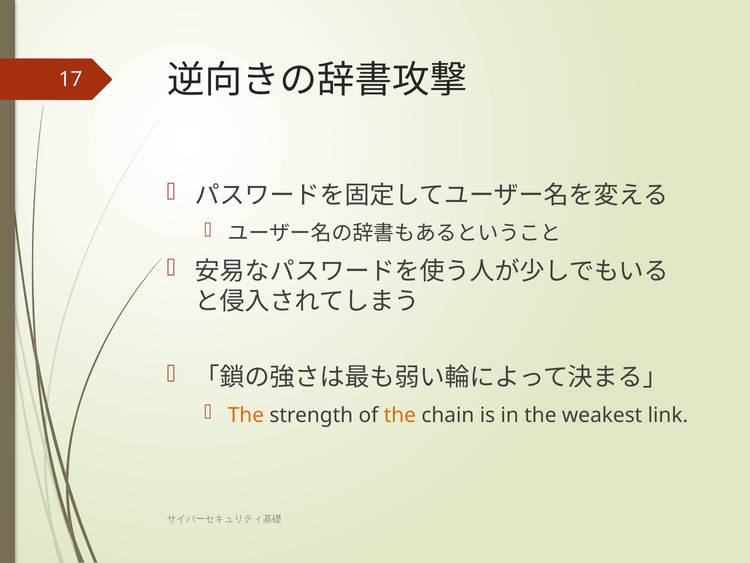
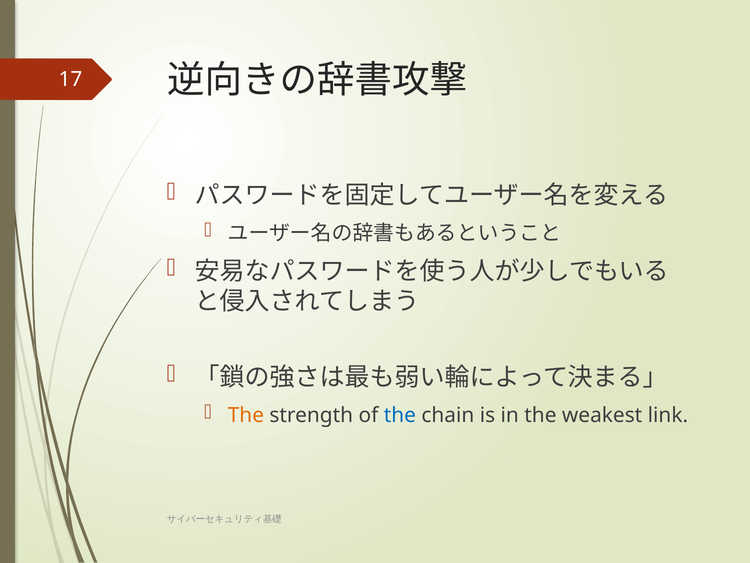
the at (400, 415) colour: orange -> blue
